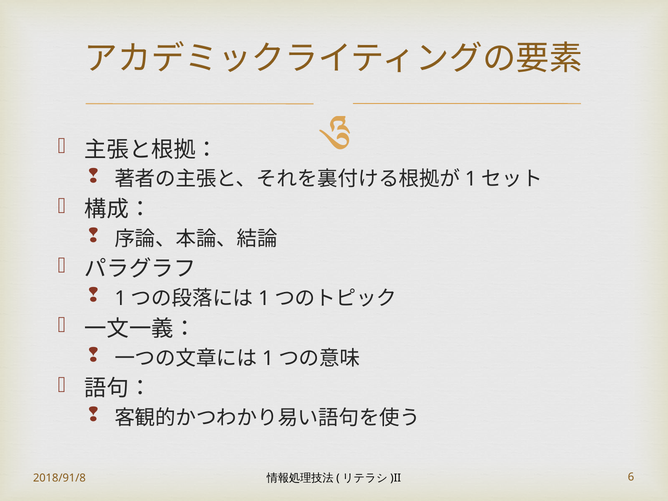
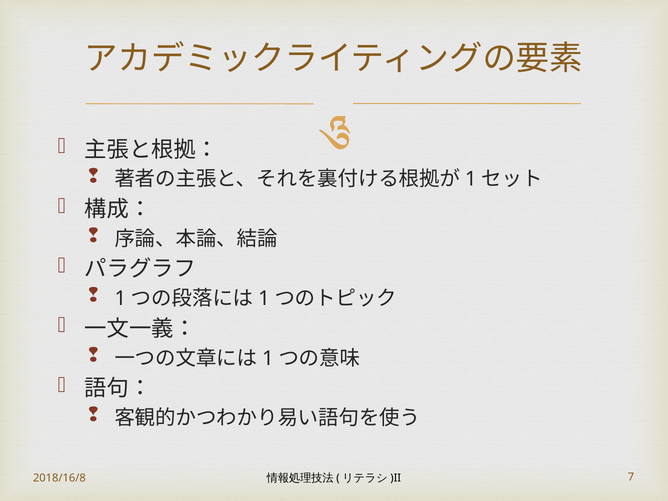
2018/91/8: 2018/91/8 -> 2018/16/8
6: 6 -> 7
